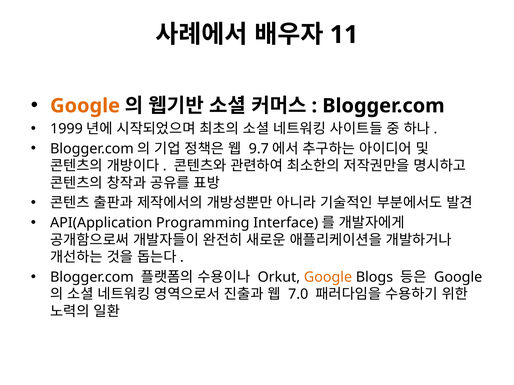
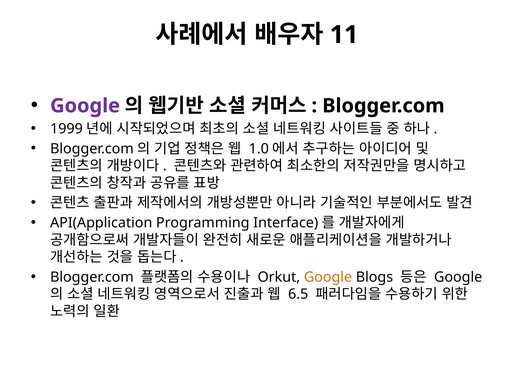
Google at (85, 106) colour: orange -> purple
9.7: 9.7 -> 1.0
7.0: 7.0 -> 6.5
